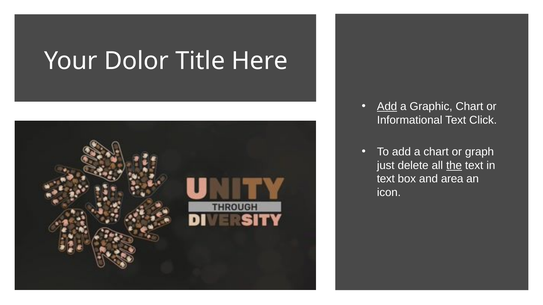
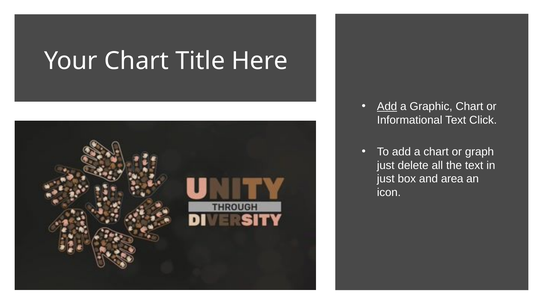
Your Dolor: Dolor -> Chart
the underline: present -> none
text at (386, 179): text -> just
